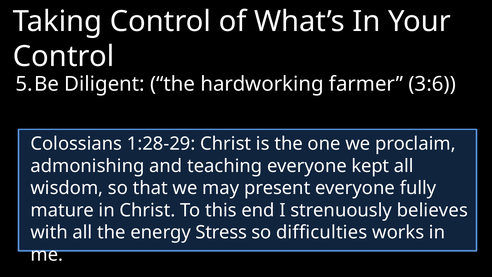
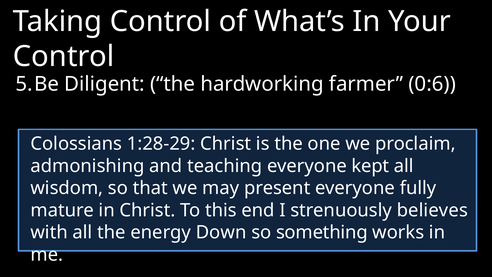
3:6: 3:6 -> 0:6
Stress: Stress -> Down
difficulties: difficulties -> something
